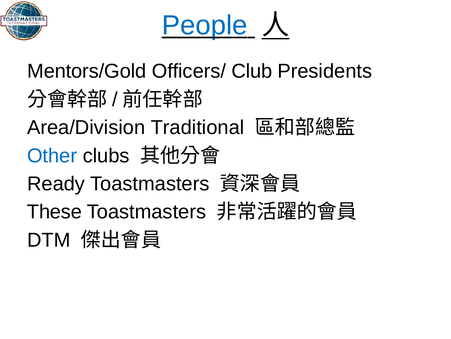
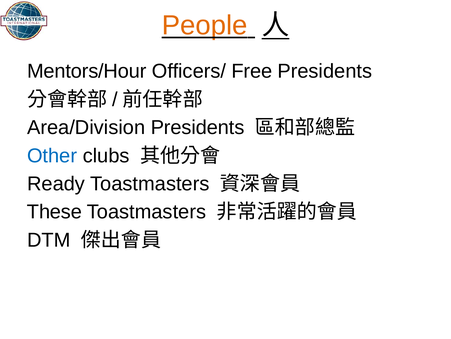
People colour: blue -> orange
Mentors/Gold: Mentors/Gold -> Mentors/Hour
Club: Club -> Free
Area/Division Traditional: Traditional -> Presidents
